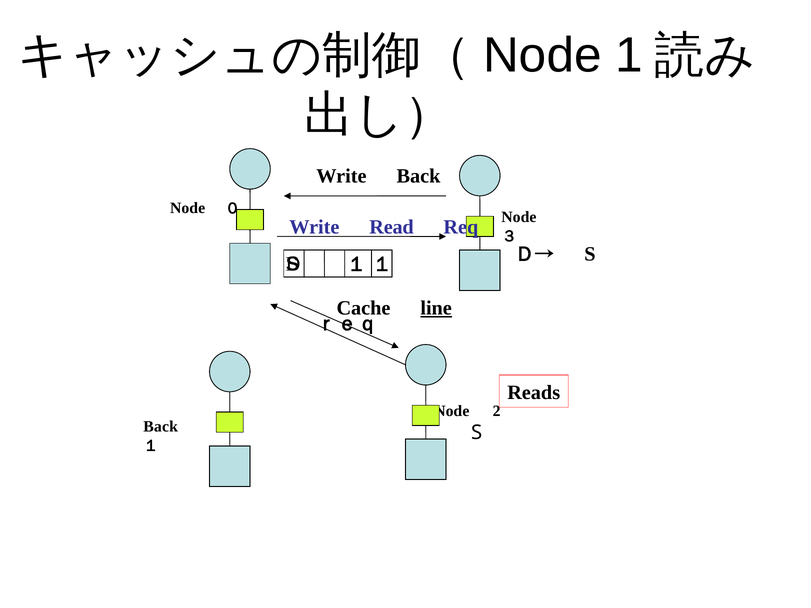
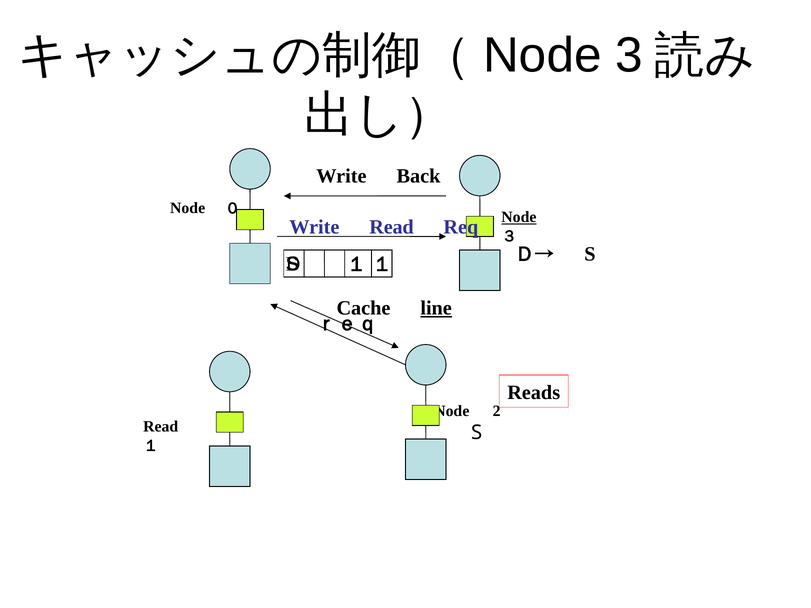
1: 1 -> 3
Node at (519, 217) underline: none -> present
Back at (161, 427): Back -> Read
